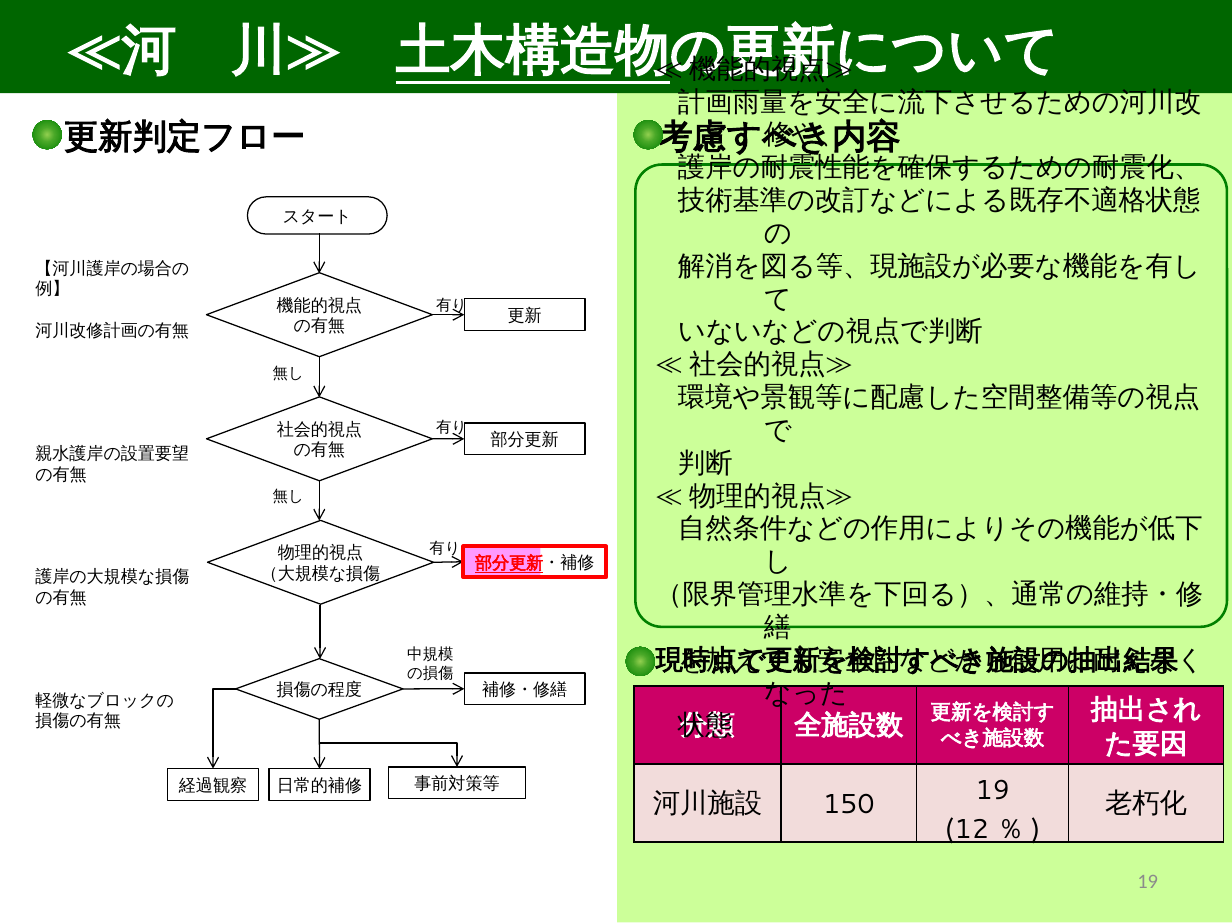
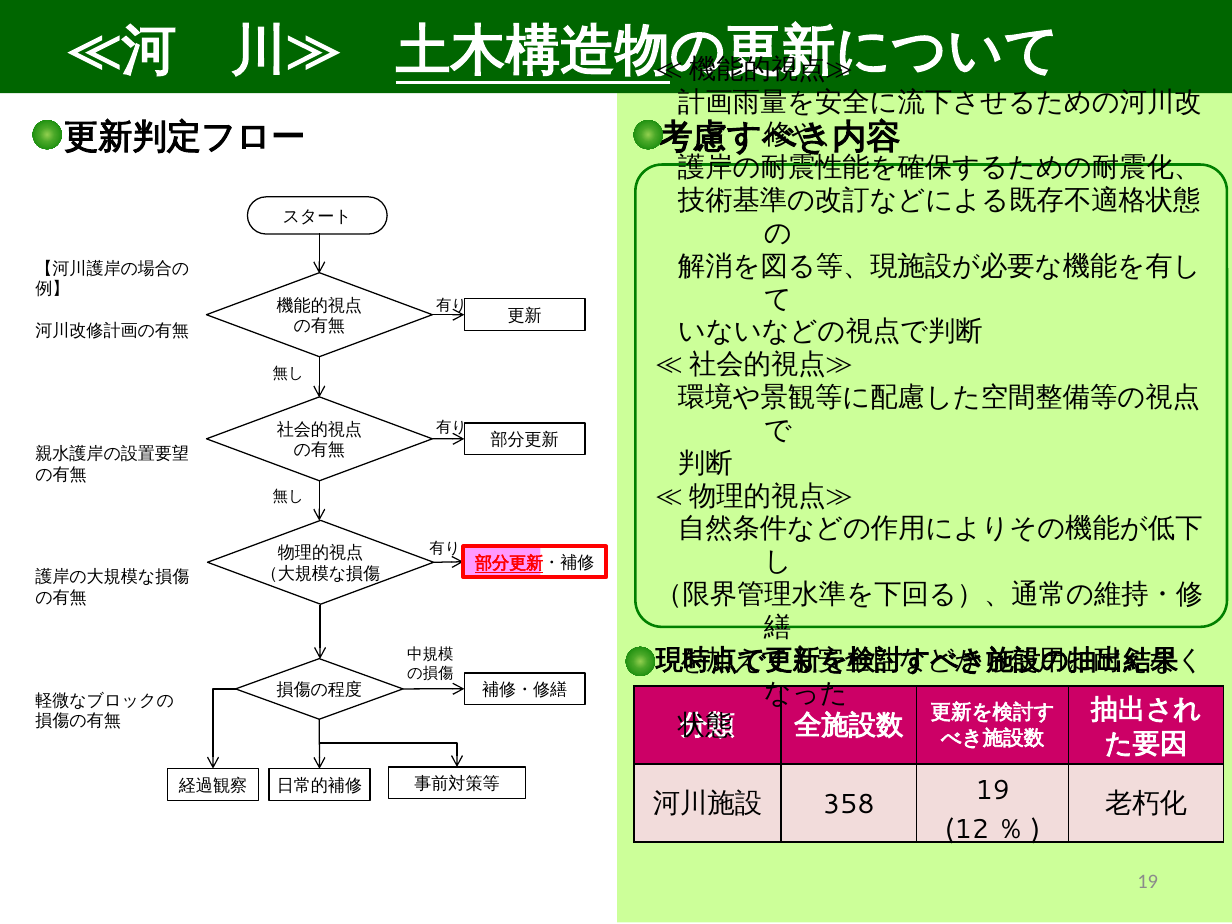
150: 150 -> 358
